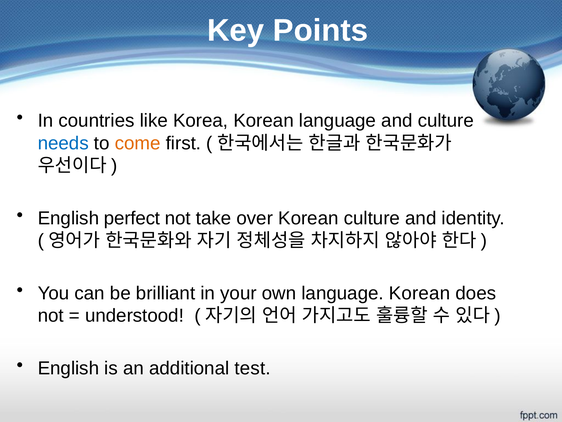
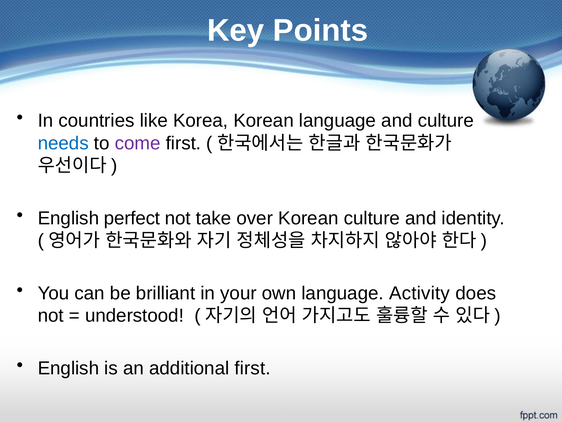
come colour: orange -> purple
language Korean: Korean -> Activity
additional test: test -> first
